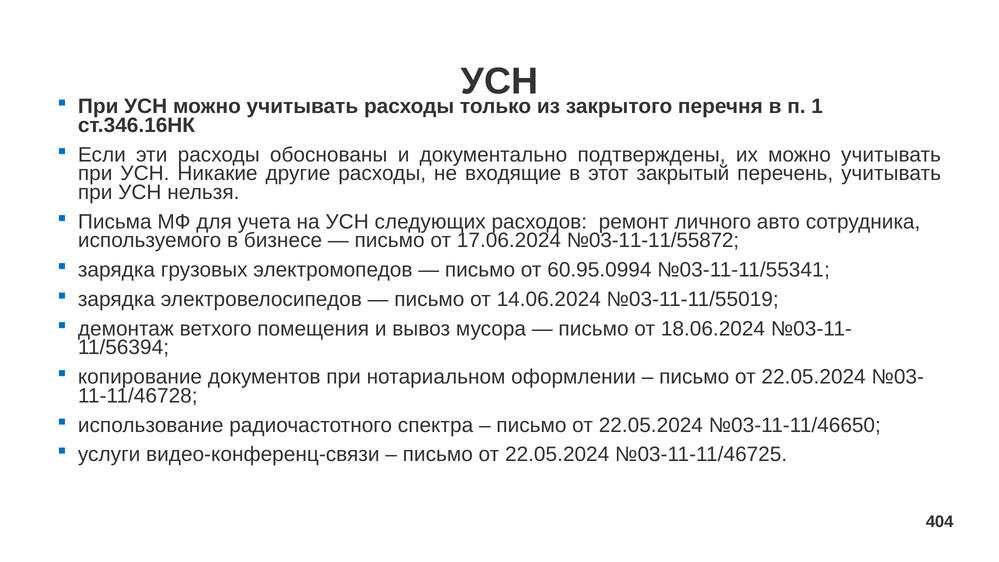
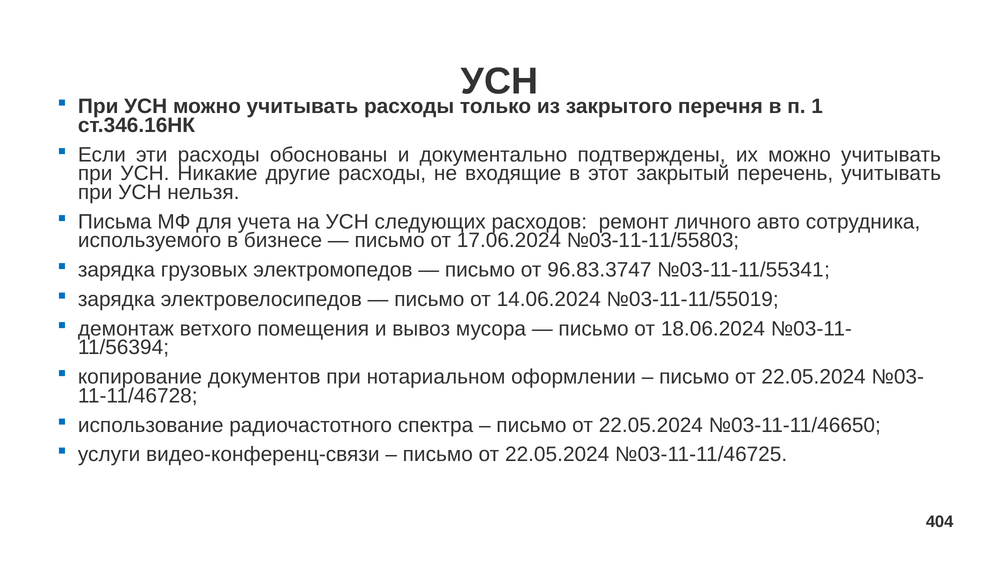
№03-11-11/55872: №03-11-11/55872 -> №03-11-11/55803
60.95.0994: 60.95.0994 -> 96.83.3747
